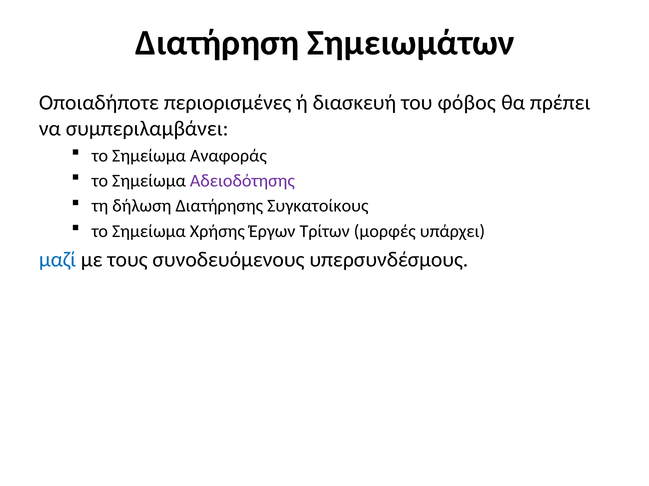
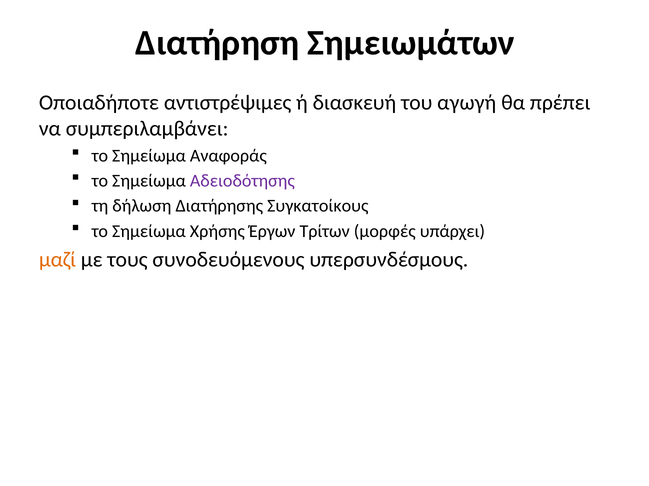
περιορισμένες: περιορισμένες -> αντιστρέψιμες
φόβος: φόβος -> αγωγή
μαζί colour: blue -> orange
